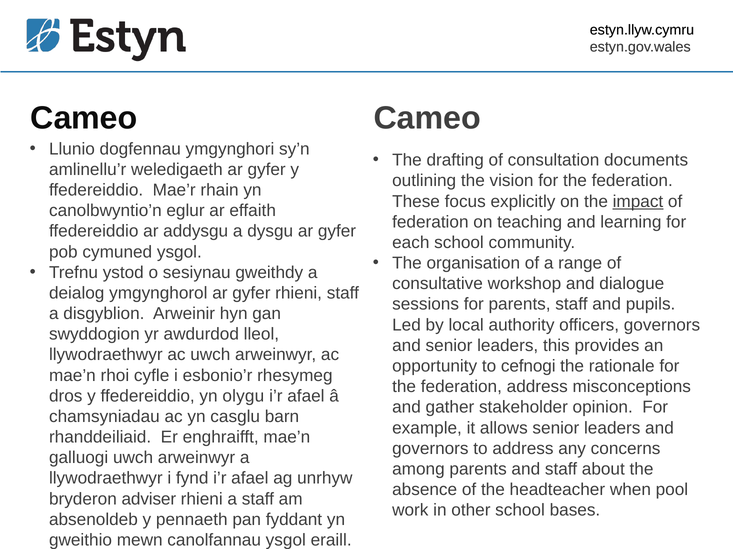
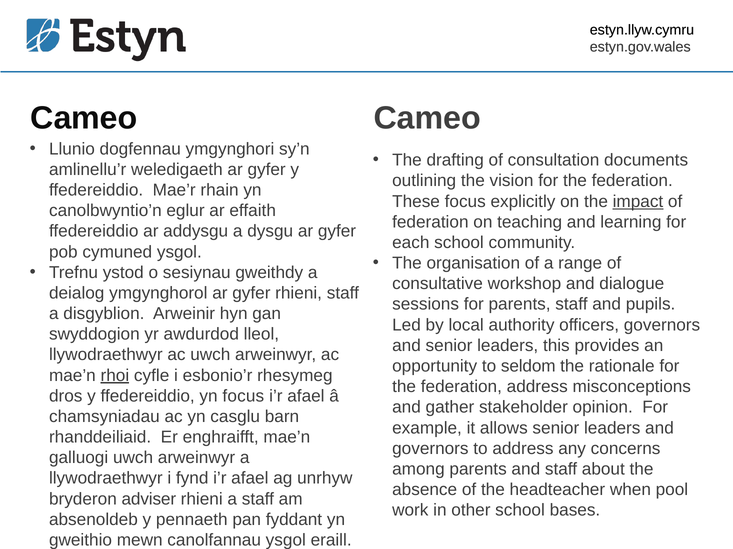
cefnogi: cefnogi -> seldom
rhoi underline: none -> present
yn olygu: olygu -> focus
